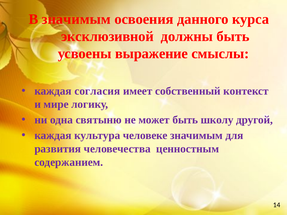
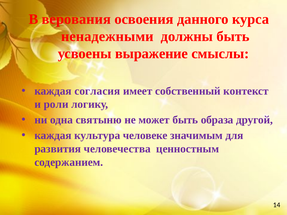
В значимым: значимым -> верования
эксклюзивной: эксклюзивной -> ненадежными
мире: мире -> роли
школу: школу -> образа
